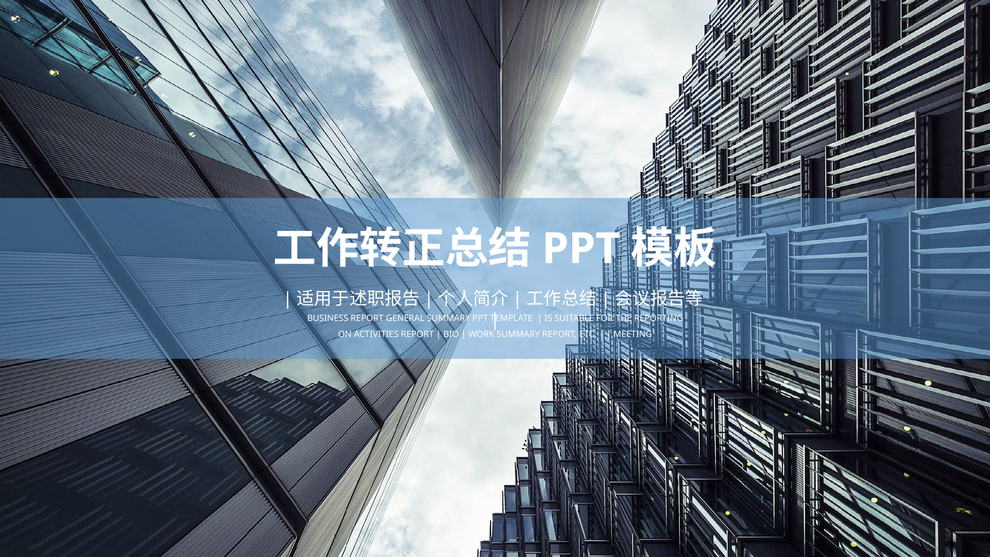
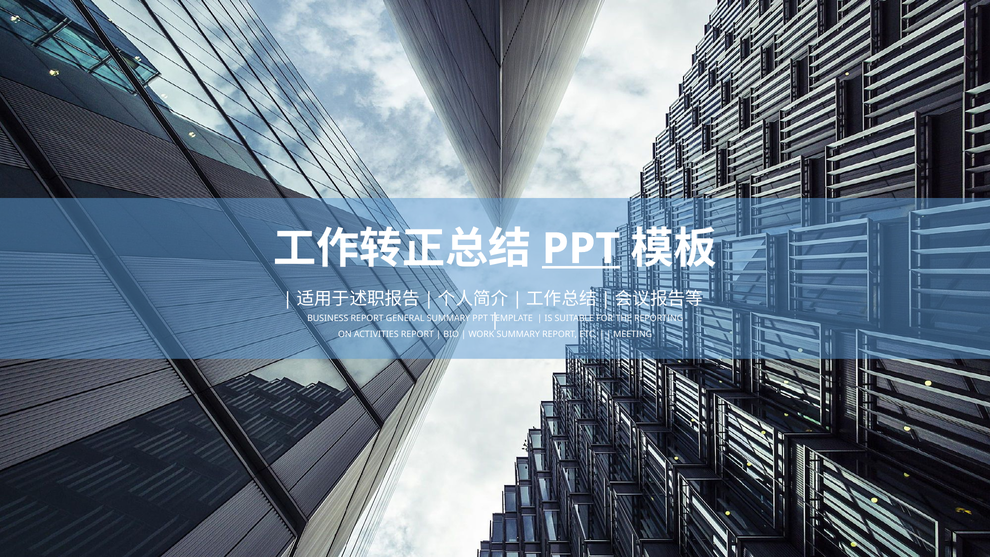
PPT at (581, 249) underline: none -> present
